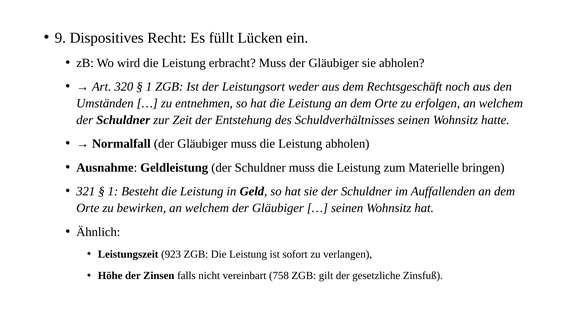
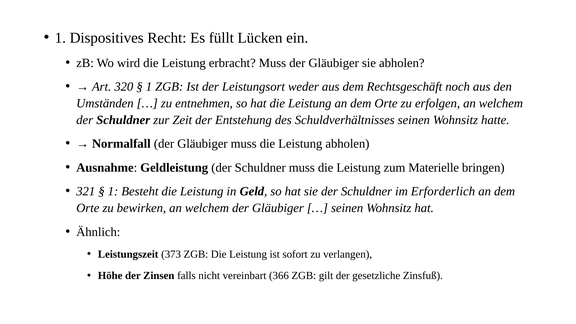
9 at (60, 38): 9 -> 1
Auffallenden: Auffallenden -> Erforderlich
923: 923 -> 373
758: 758 -> 366
